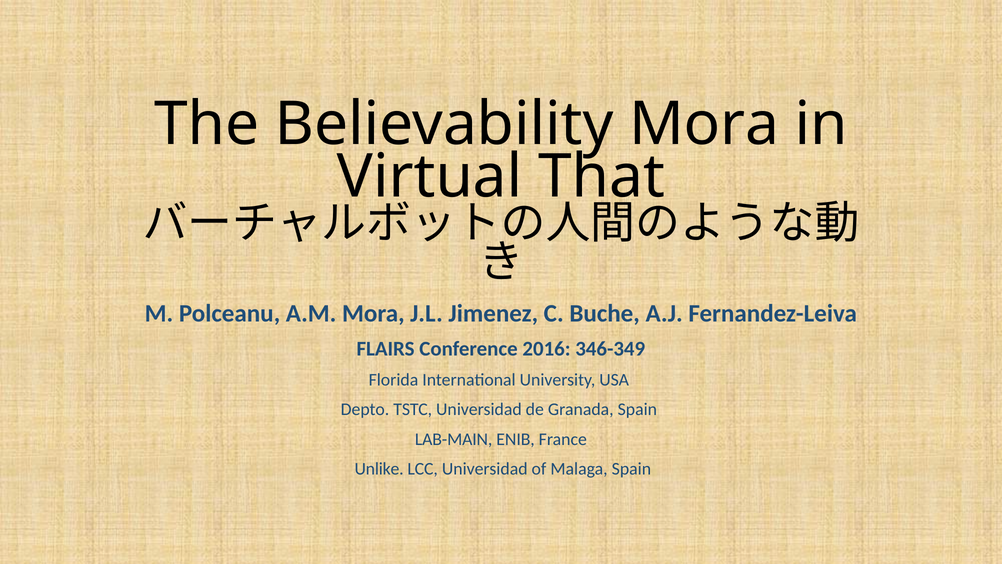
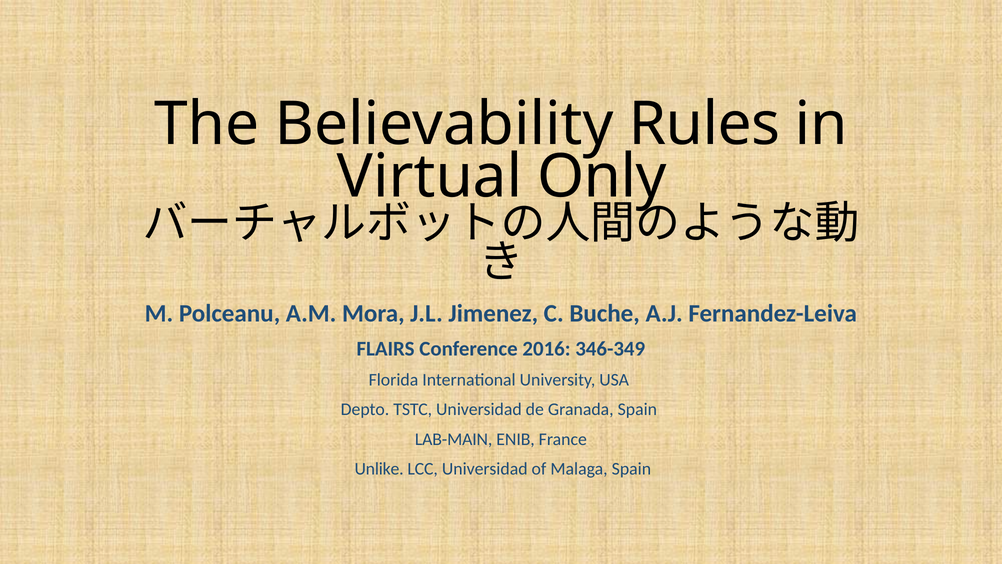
Believability Mora: Mora -> Rules
That: That -> Only
